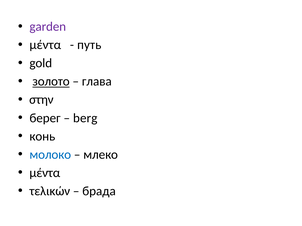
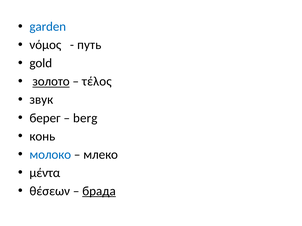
garden colour: purple -> blue
μέντα at (45, 45): μέντα -> νόμος
глава: глава -> τέλος
στην: στην -> звук
τελικών: τελικών -> θέσεων
брада underline: none -> present
